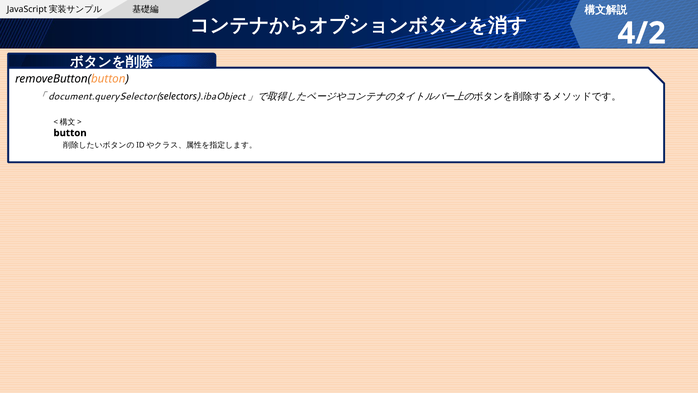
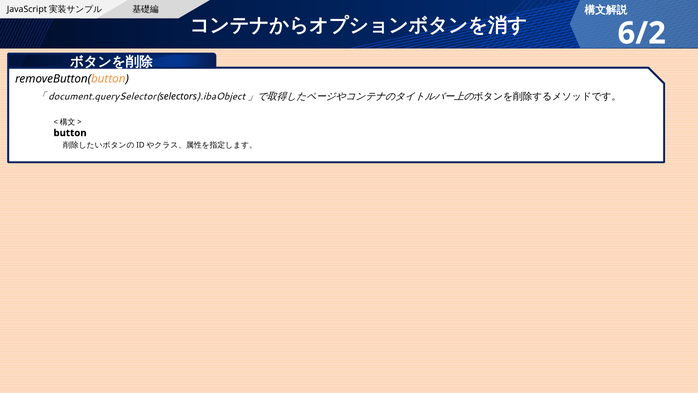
4/2: 4/2 -> 6/2
